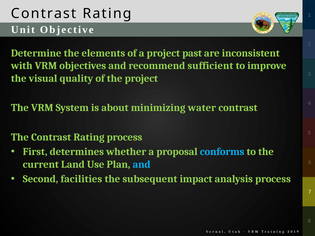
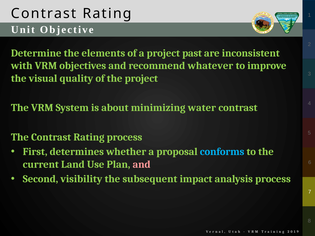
sufficient: sufficient -> whatever
and at (142, 164) colour: light blue -> pink
facilities: facilities -> visibility
